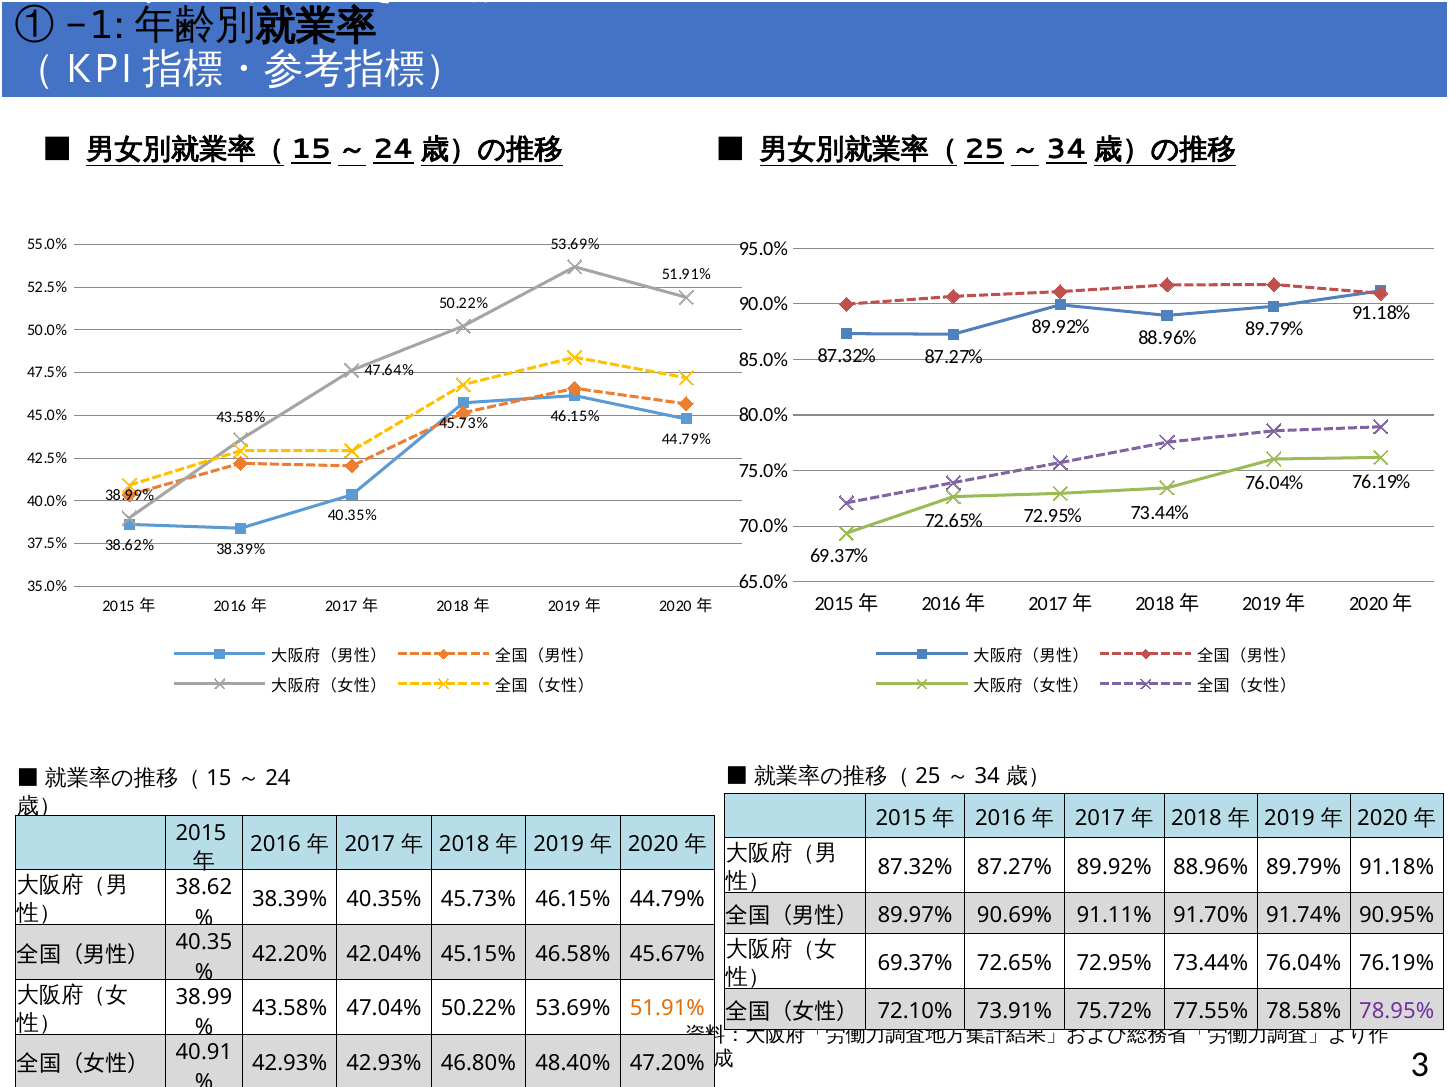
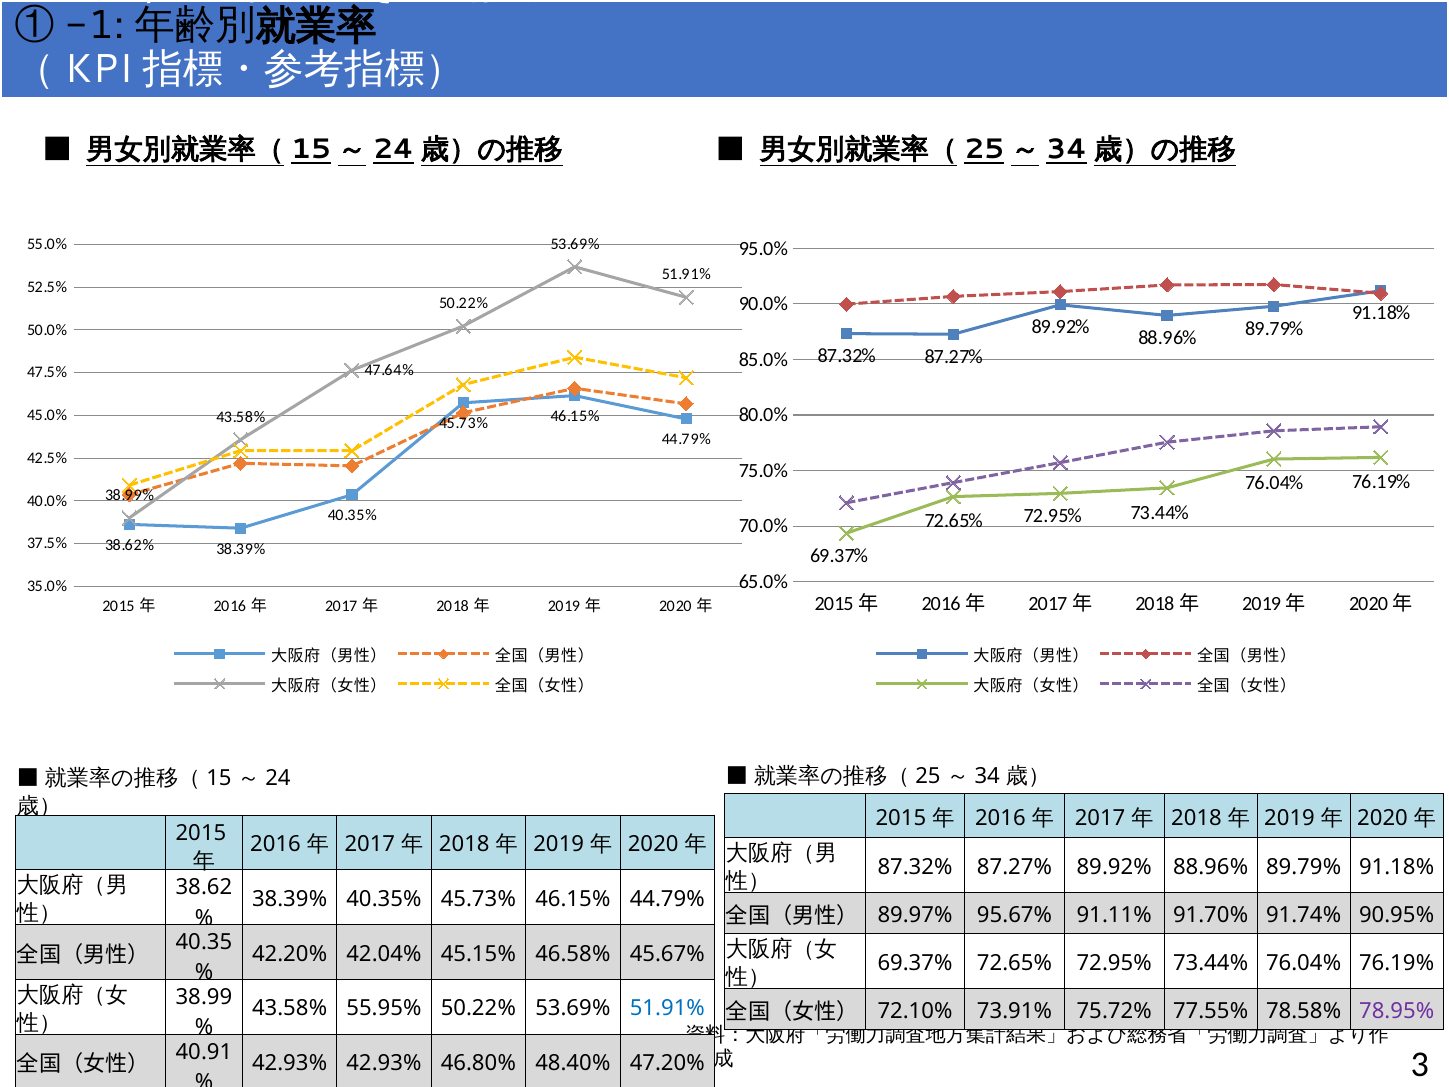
90.69%: 90.69% -> 95.67%
47.04%: 47.04% -> 55.95%
51.91% at (667, 1008) colour: orange -> blue
